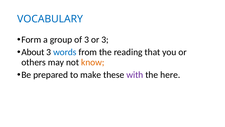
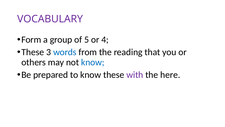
VOCABULARY colour: blue -> purple
of 3: 3 -> 5
or 3: 3 -> 4
About at (33, 52): About -> These
know at (93, 62) colour: orange -> blue
to make: make -> know
